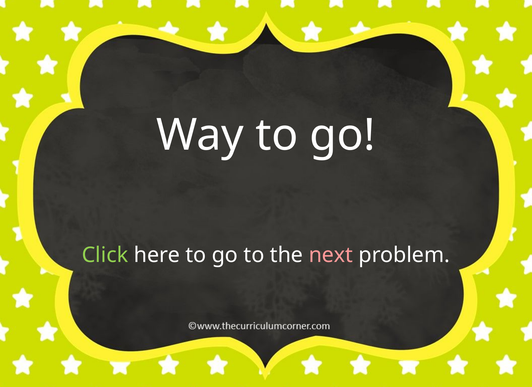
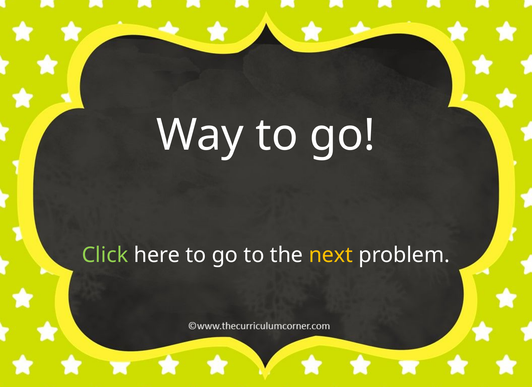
next colour: pink -> yellow
